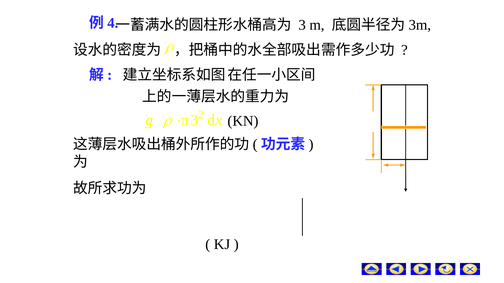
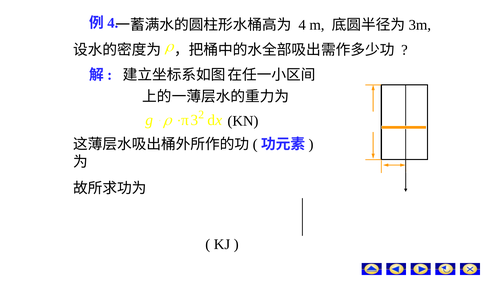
3 at (302, 25): 3 -> 4
